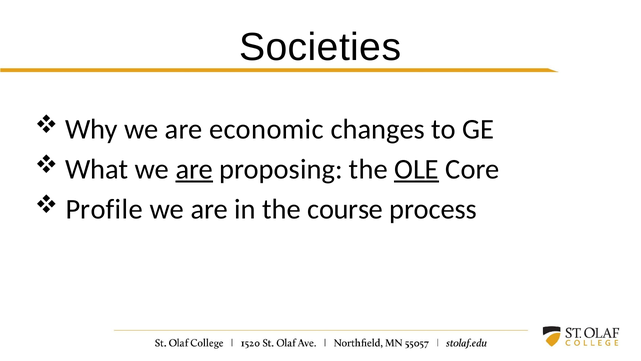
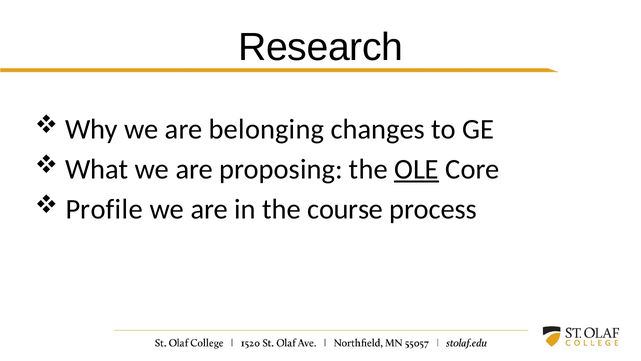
Societies: Societies -> Research
economic: economic -> belonging
are at (194, 169) underline: present -> none
